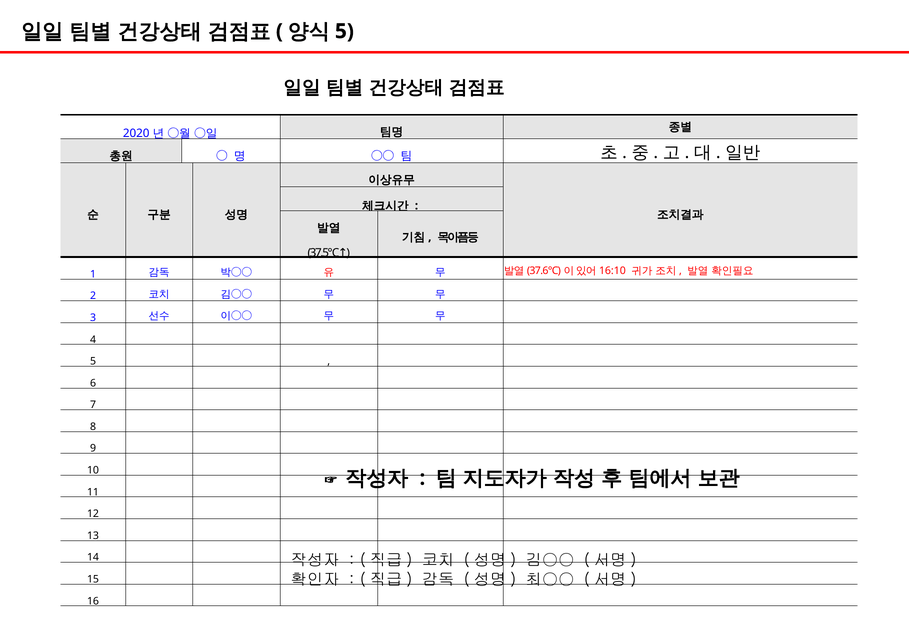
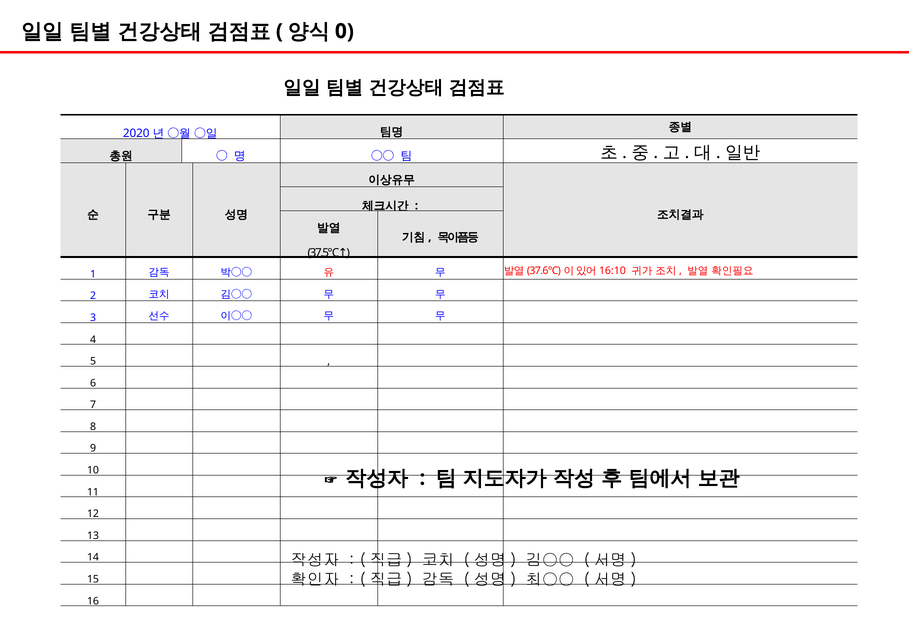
5 at (344, 31): 5 -> 0
